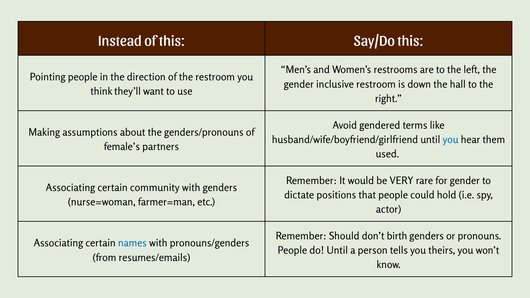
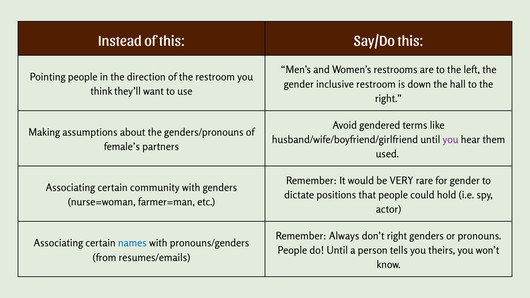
you at (451, 140) colour: blue -> purple
Should: Should -> Always
don’t birth: birth -> right
